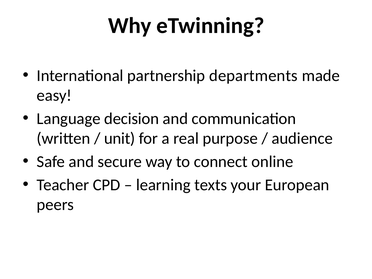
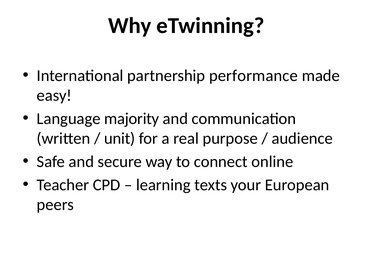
departments: departments -> performance
decision: decision -> majority
